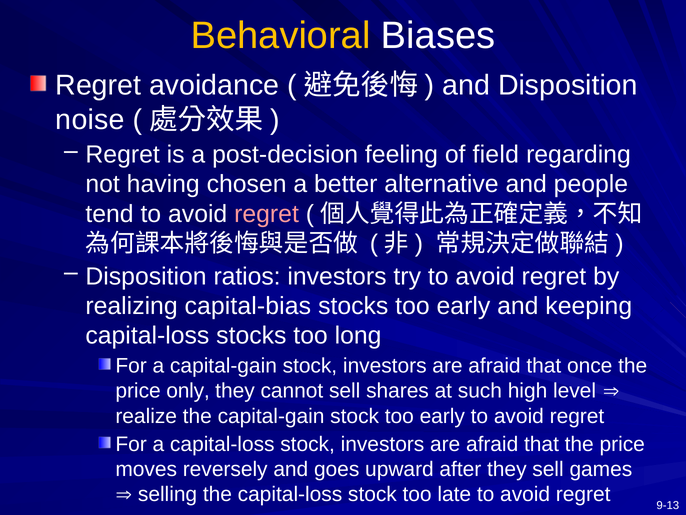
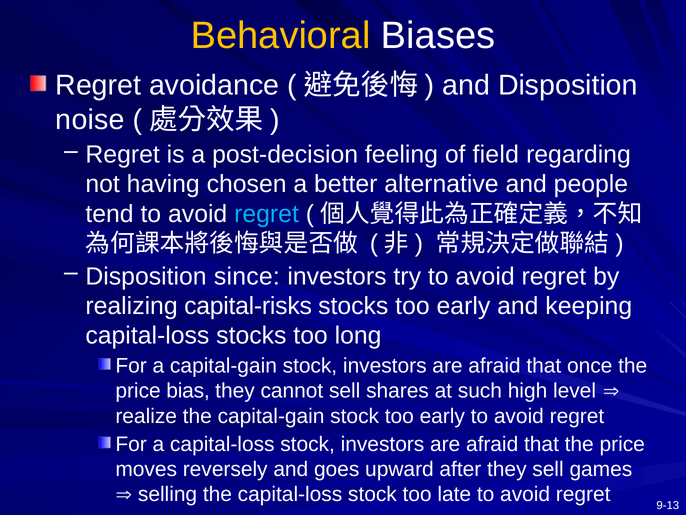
regret at (267, 214) colour: pink -> light blue
ratios: ratios -> since
capital-bias: capital-bias -> capital-risks
only: only -> bias
